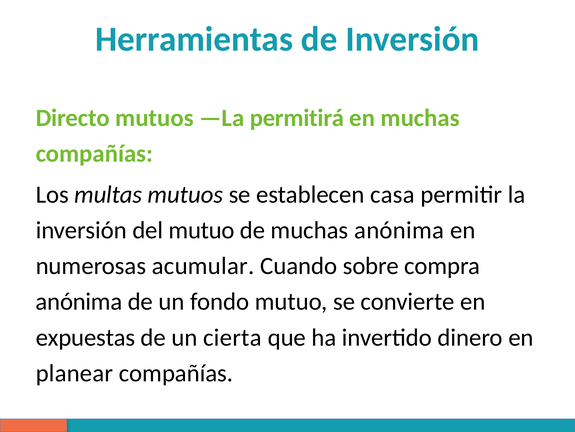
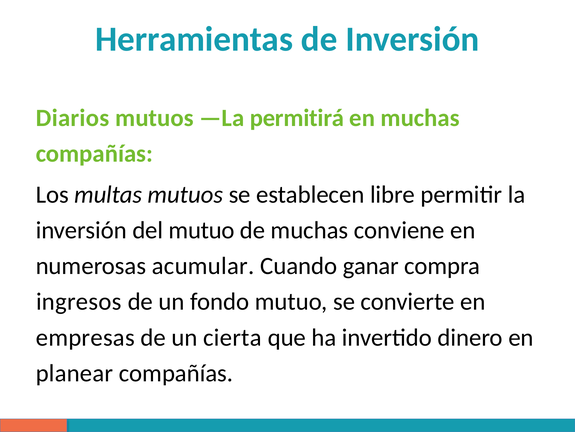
Directo: Directo -> Diarios
casa: casa -> libre
muchas anónima: anónima -> conviene
sobre: sobre -> ganar
anónima at (79, 301): anónima -> ingresos
expuestas: expuestas -> empresas
